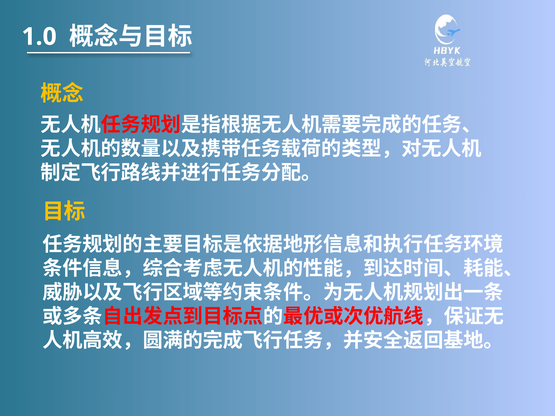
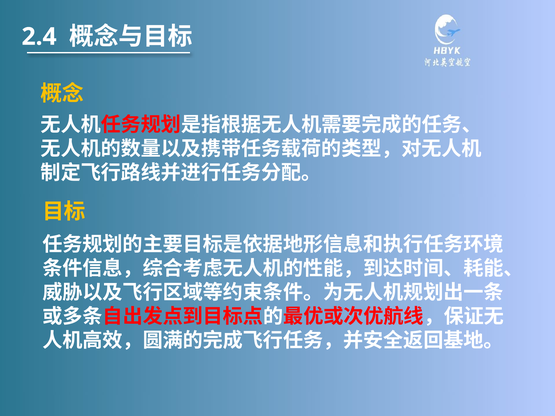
1.0: 1.0 -> 2.4
